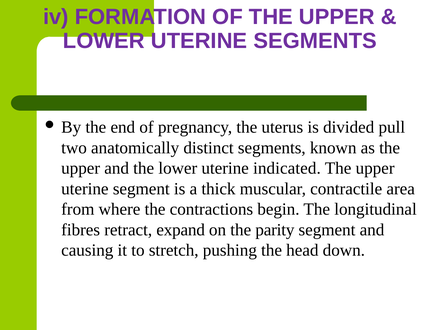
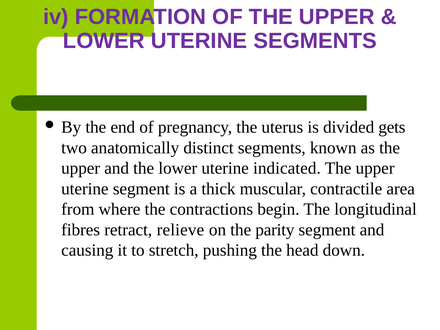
pull: pull -> gets
expand: expand -> relieve
